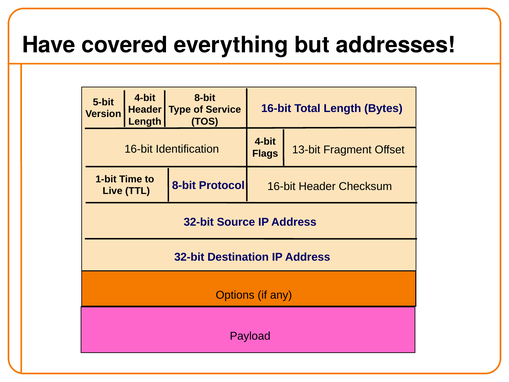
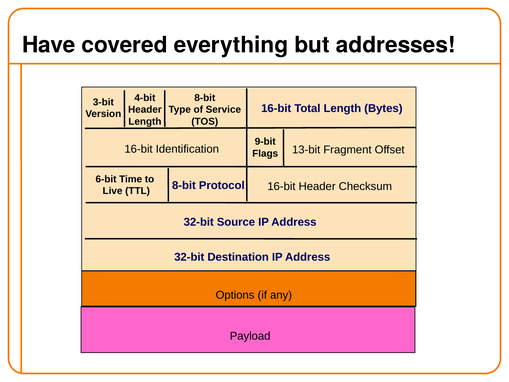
5-bit: 5-bit -> 3-bit
4-bit at (265, 142): 4-bit -> 9-bit
1-bit: 1-bit -> 6-bit
